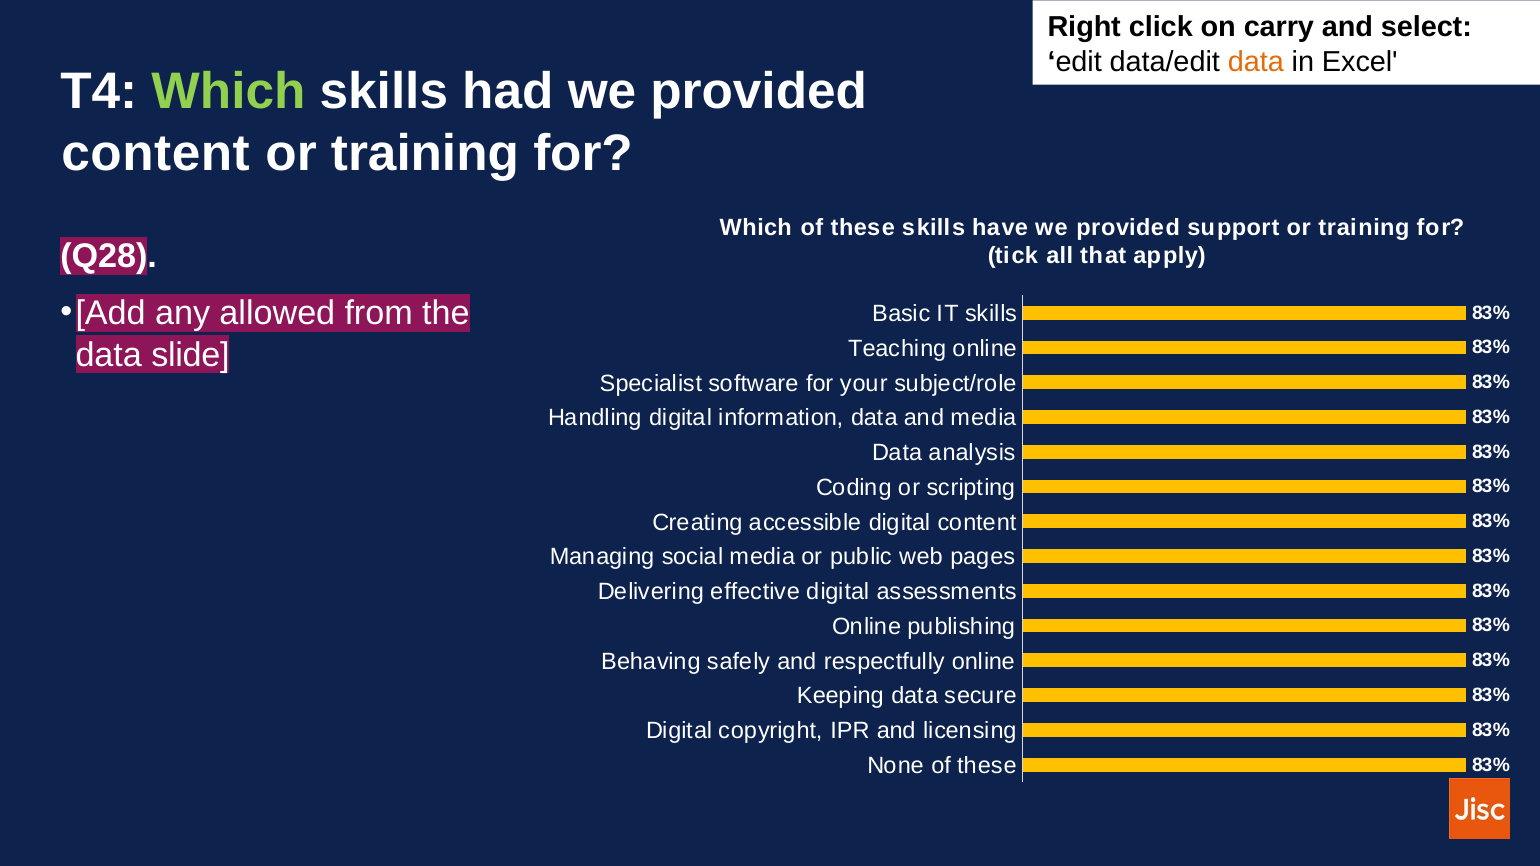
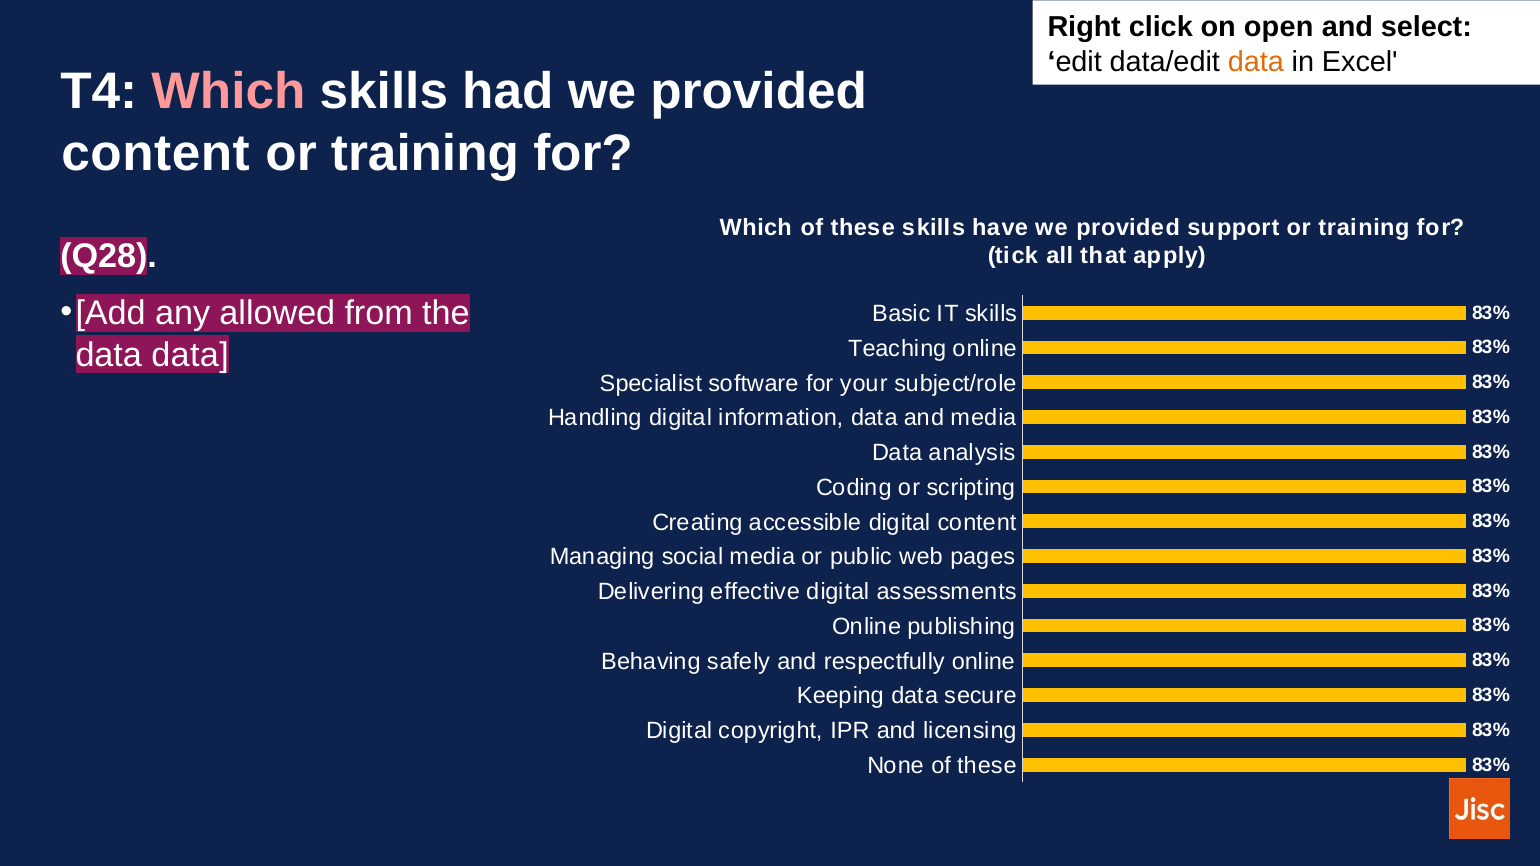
carry: carry -> open
Which at (228, 92) colour: light green -> pink
data slide: slide -> data
